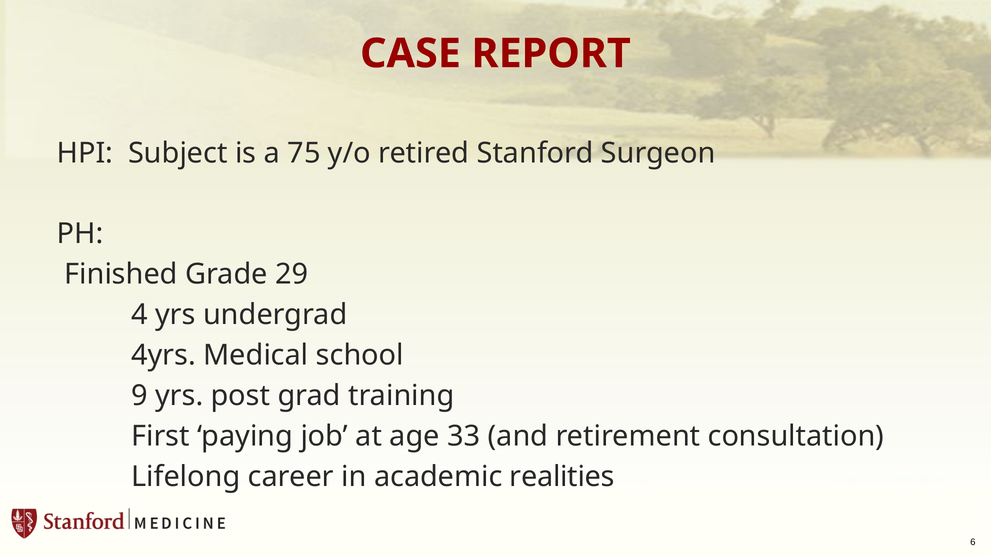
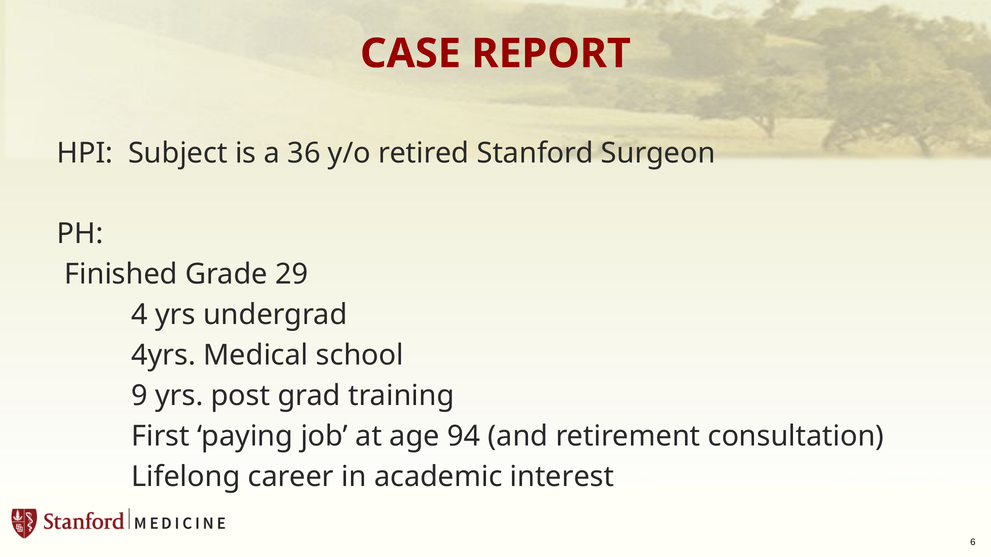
75: 75 -> 36
33: 33 -> 94
realities: realities -> interest
